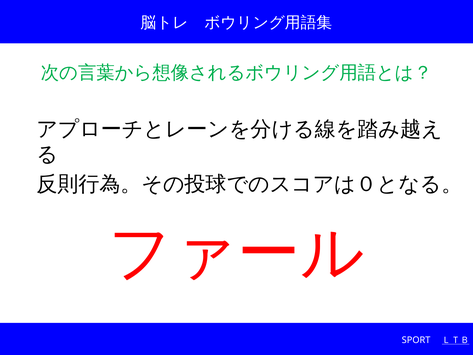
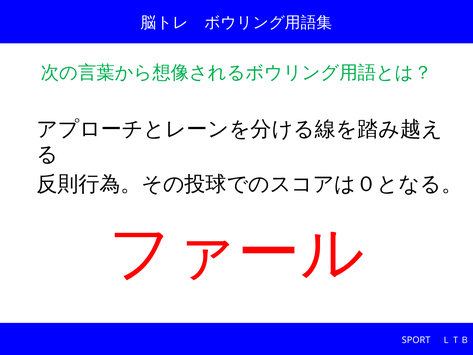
ＬＴＢ underline: present -> none
